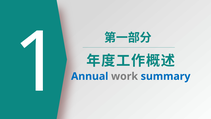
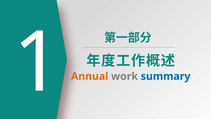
Annual colour: blue -> orange
